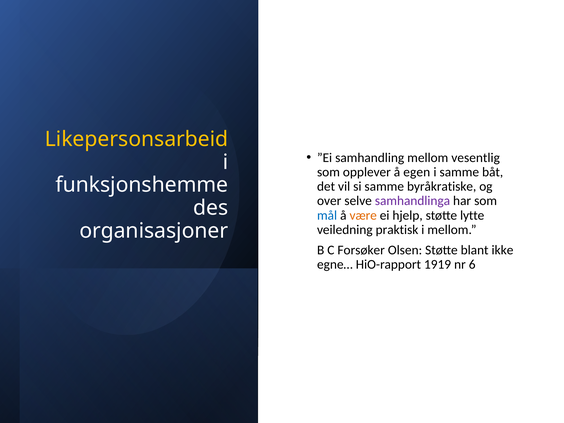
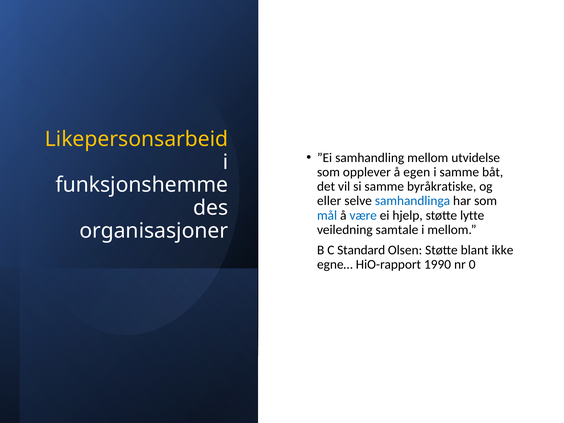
vesentlig: vesentlig -> utvidelse
over: over -> eller
samhandlinga colour: purple -> blue
være colour: orange -> blue
praktisk: praktisk -> samtale
Forsøker: Forsøker -> Standard
1919: 1919 -> 1990
6: 6 -> 0
